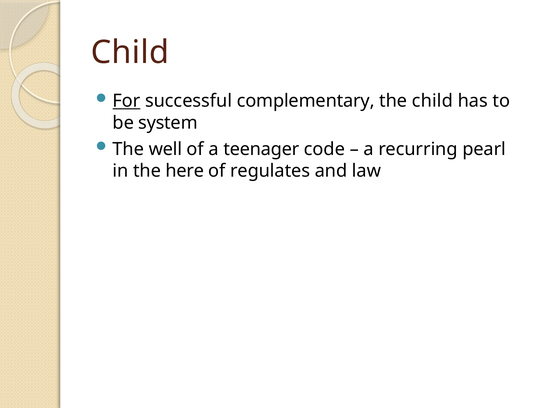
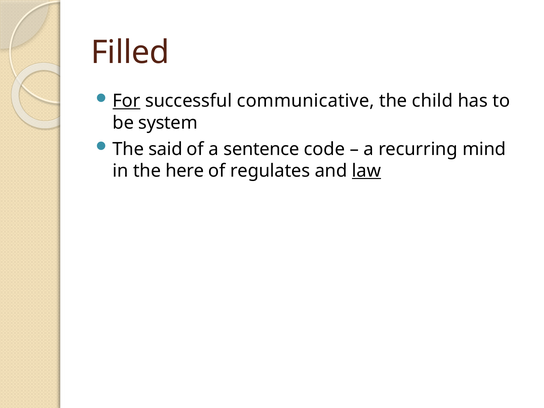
Child at (130, 53): Child -> Filled
complementary: complementary -> communicative
well: well -> said
teenager: teenager -> sentence
pearl: pearl -> mind
law underline: none -> present
